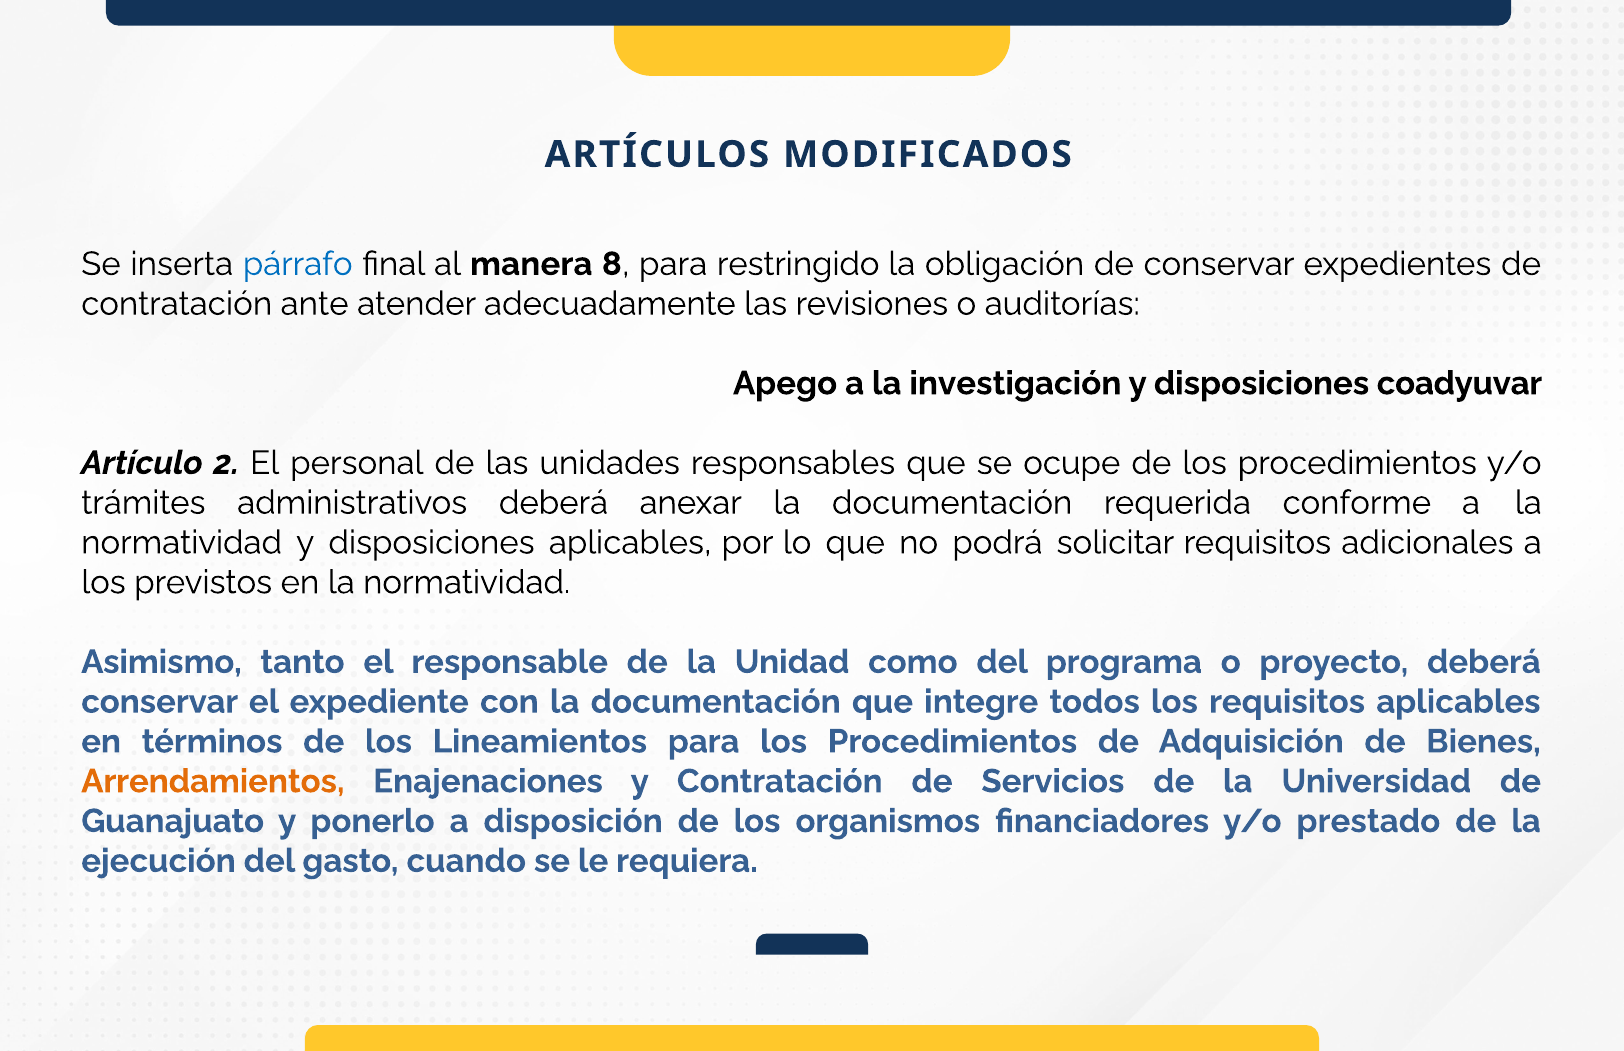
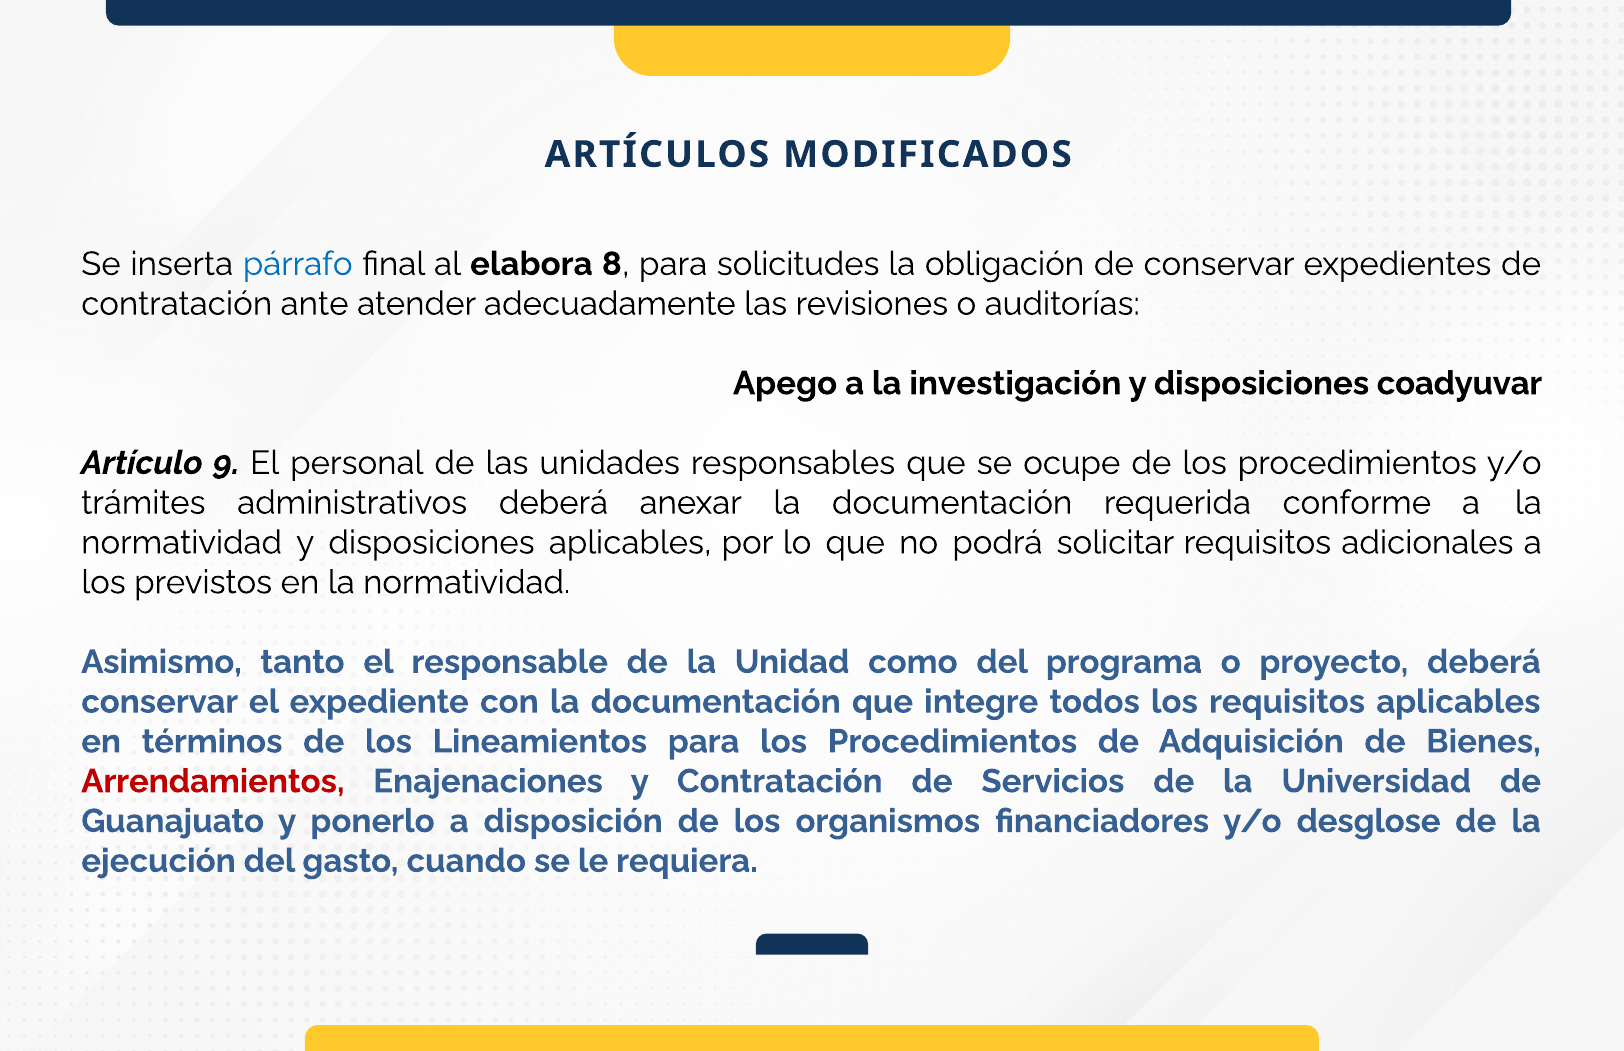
manera: manera -> elabora
restringido: restringido -> solicitudes
2: 2 -> 9
Arrendamientos colour: orange -> red
prestado: prestado -> desglose
